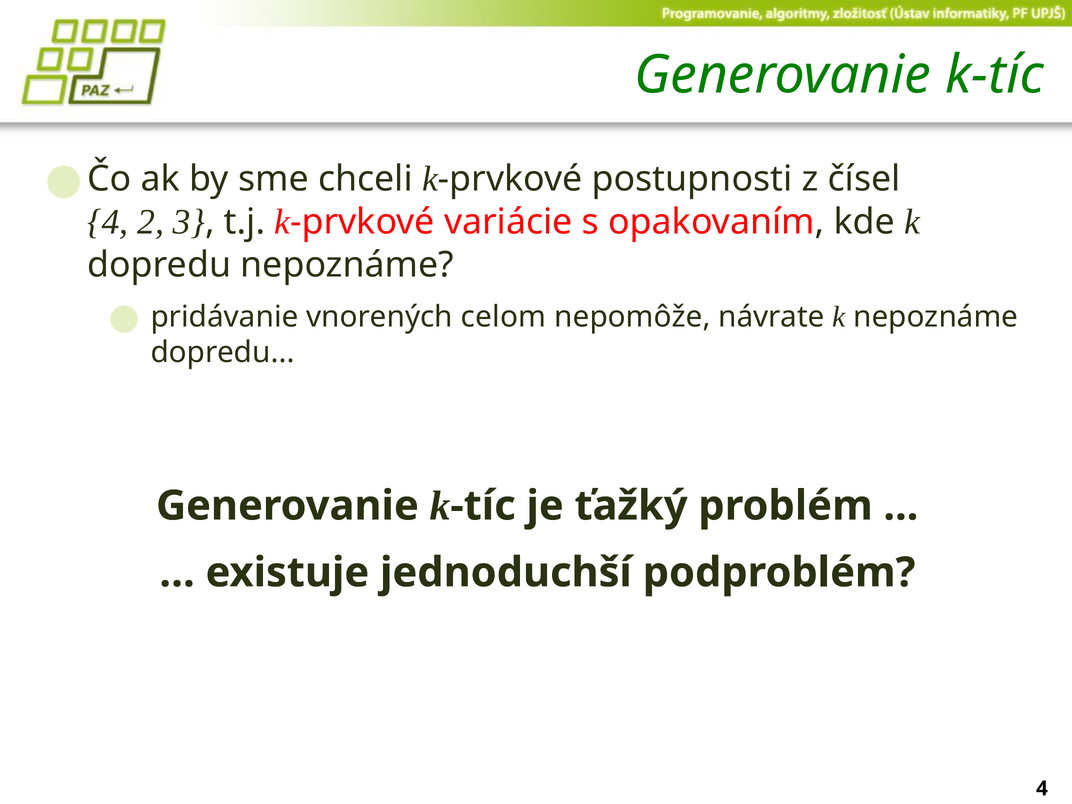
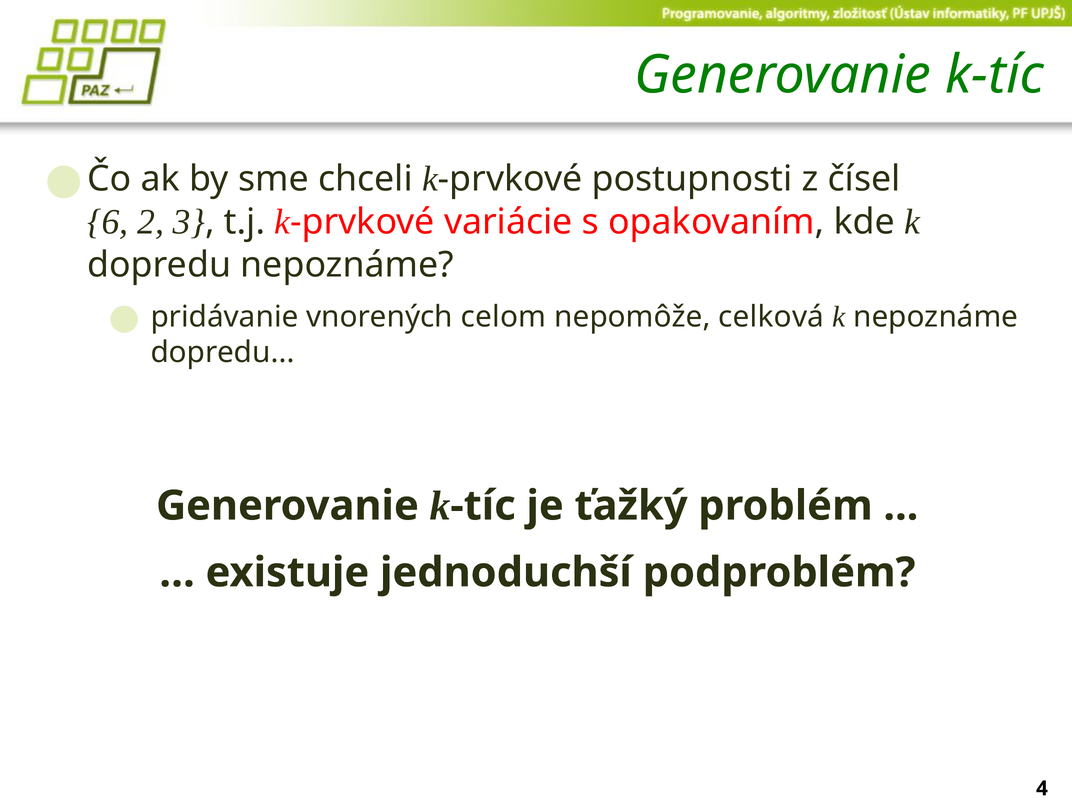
4 at (108, 222): 4 -> 6
návrate: návrate -> celková
